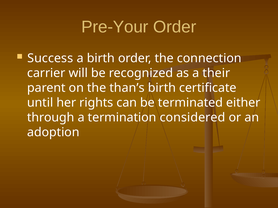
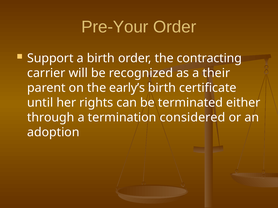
Success: Success -> Support
connection: connection -> contracting
than’s: than’s -> early’s
